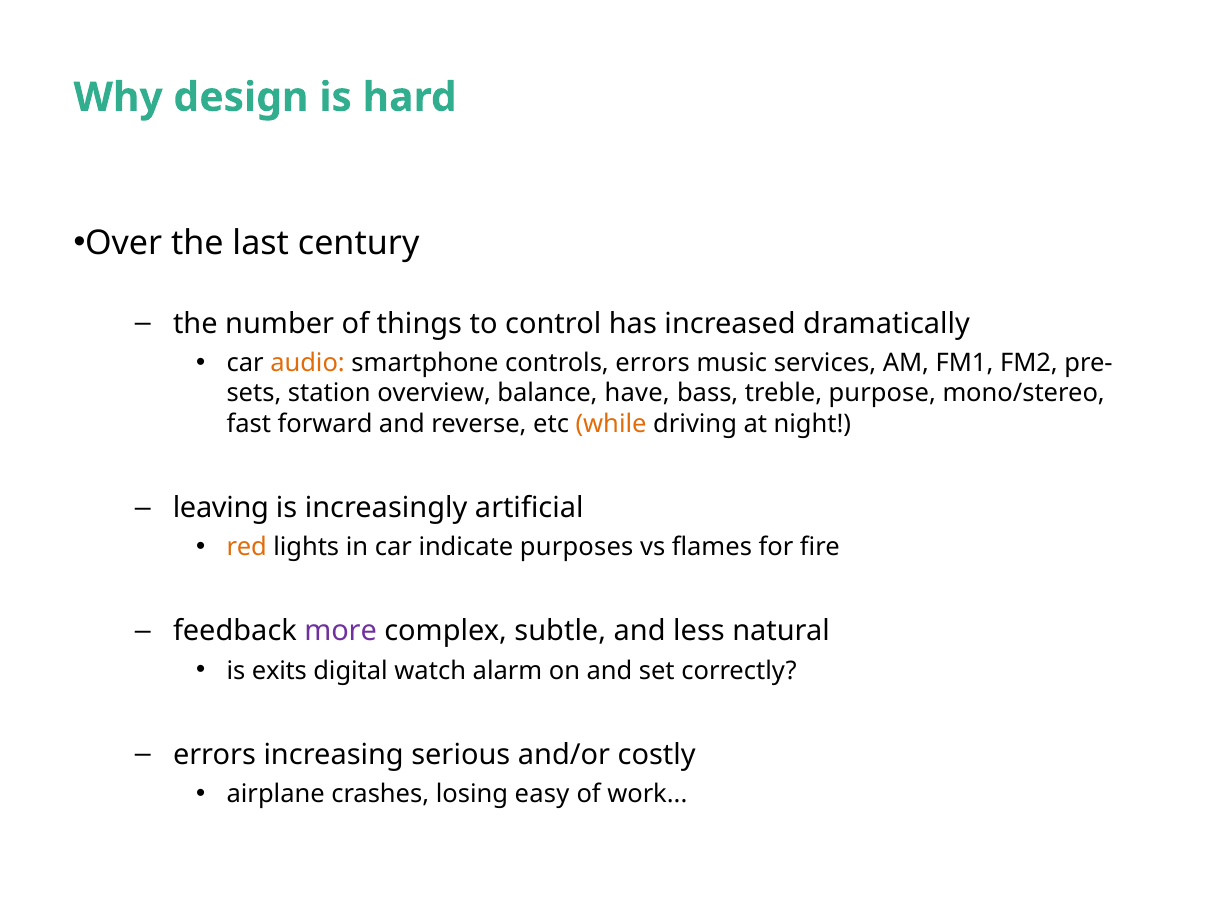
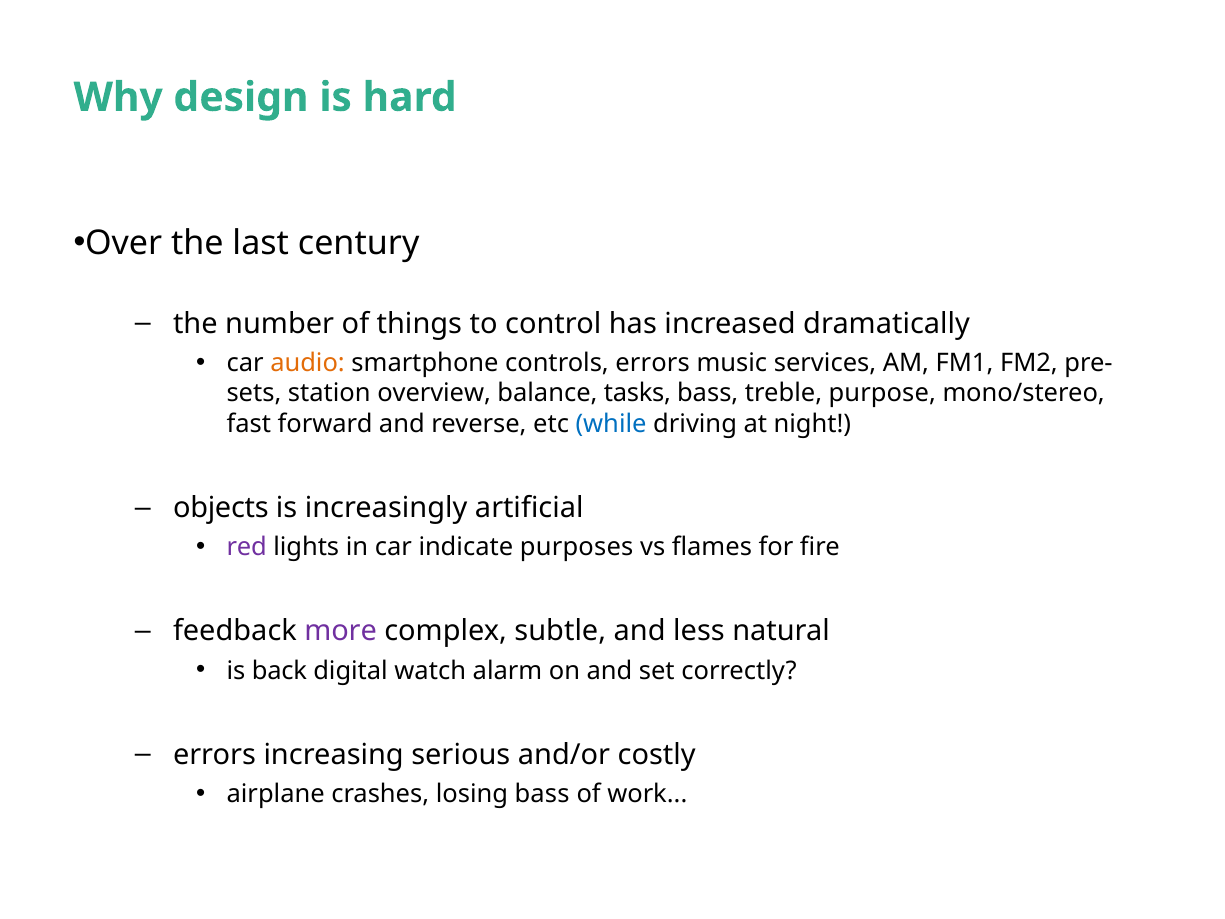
have: have -> tasks
while colour: orange -> blue
leaving: leaving -> objects
red colour: orange -> purple
exits: exits -> back
losing easy: easy -> bass
